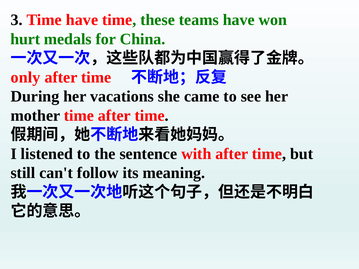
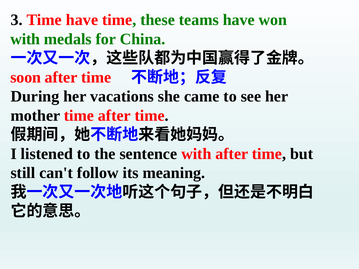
hurt at (25, 39): hurt -> with
only: only -> soon
